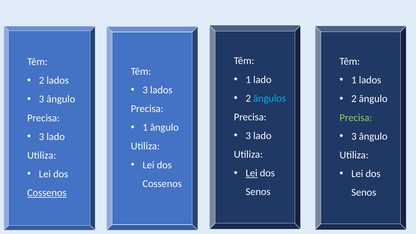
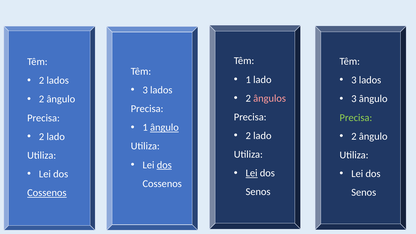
1 at (354, 80): 1 -> 3
ângulos colour: light blue -> pink
2 at (354, 99): 2 -> 3
3 at (42, 99): 3 -> 2
ângulo at (164, 127) underline: none -> present
3 at (248, 136): 3 -> 2
3 at (354, 136): 3 -> 2
3 at (42, 137): 3 -> 2
dos at (164, 165) underline: none -> present
